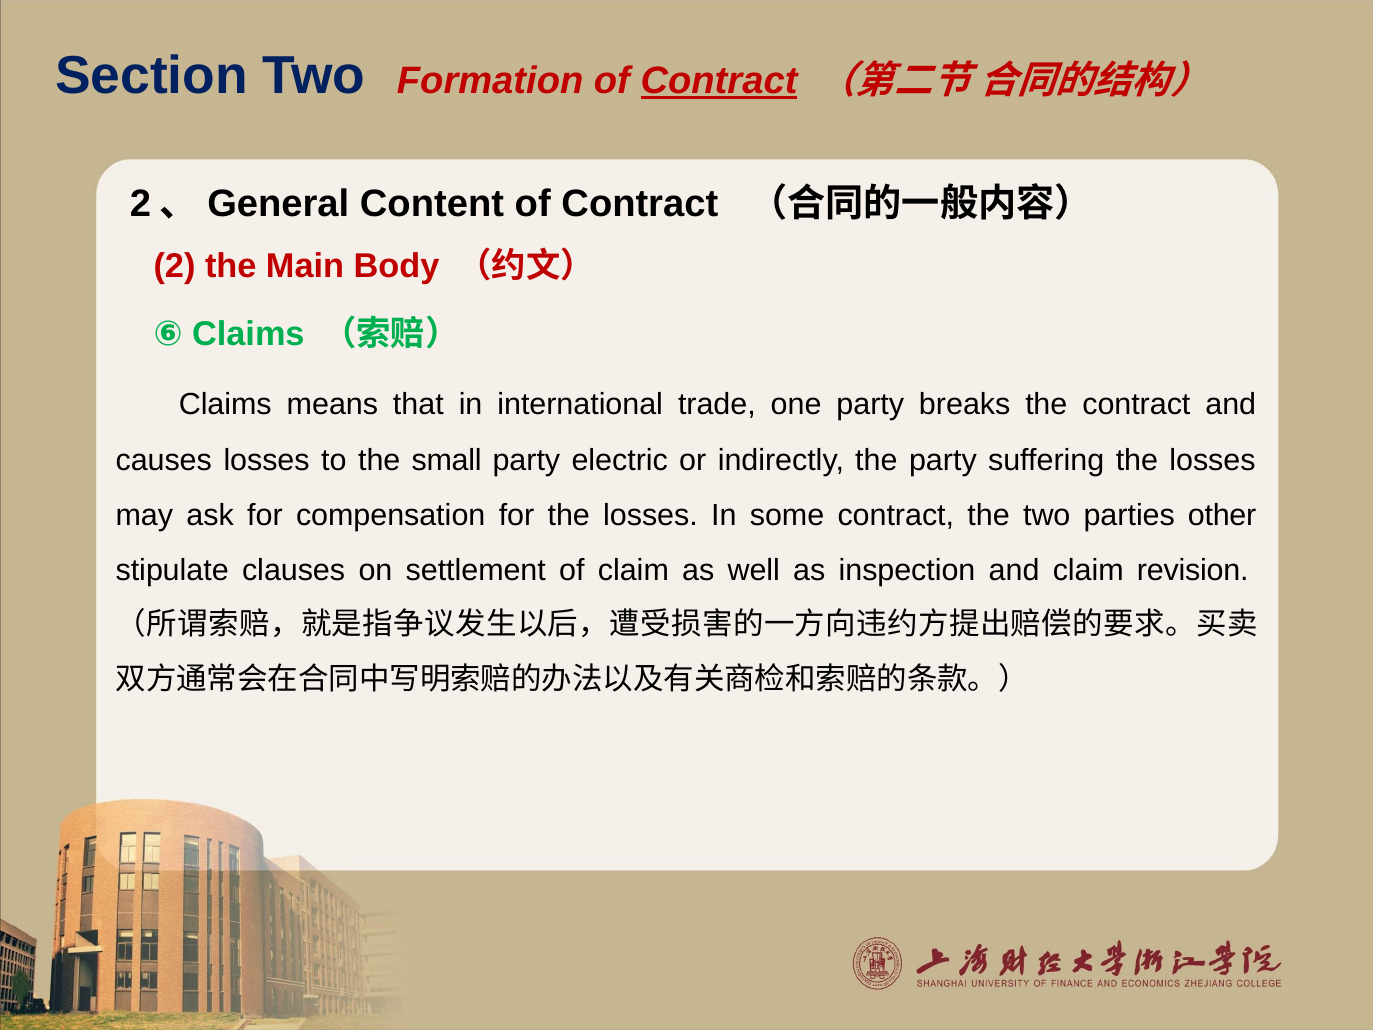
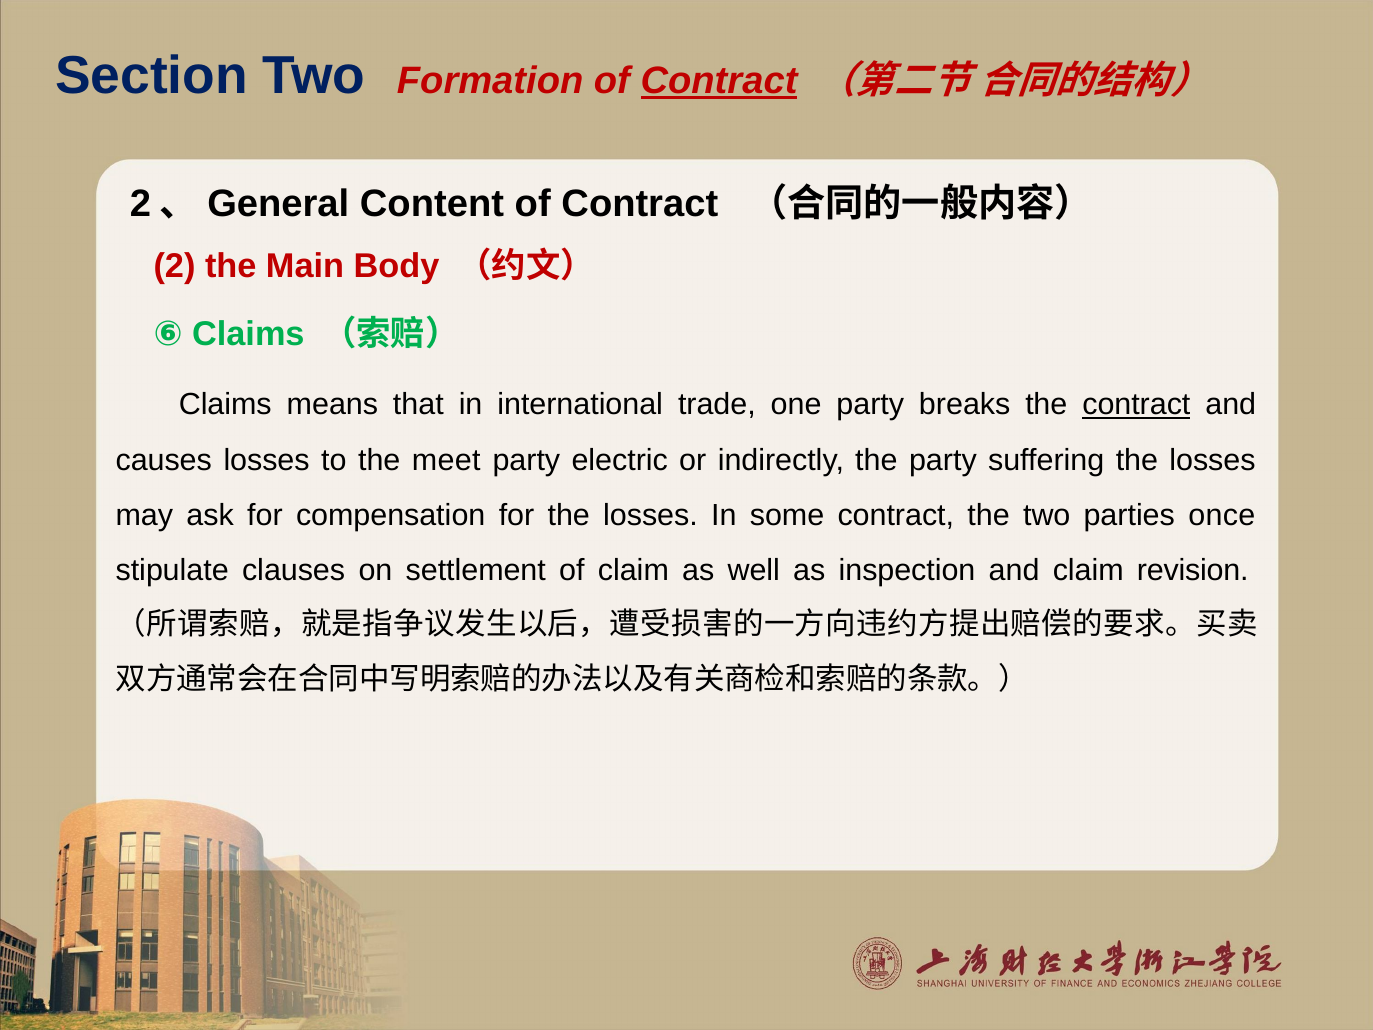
contract at (1136, 404) underline: none -> present
small: small -> meet
other: other -> once
